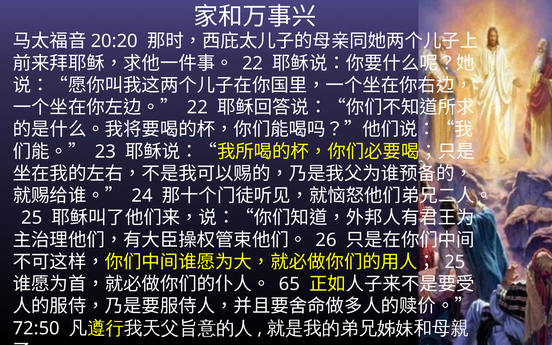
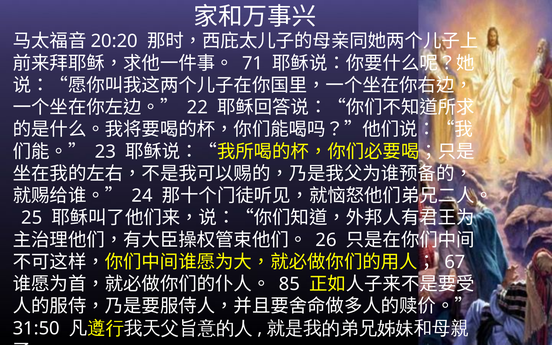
22 at (253, 63): 22 -> 71
25 at (455, 262): 25 -> 67
65: 65 -> 85
72:50: 72:50 -> 31:50
